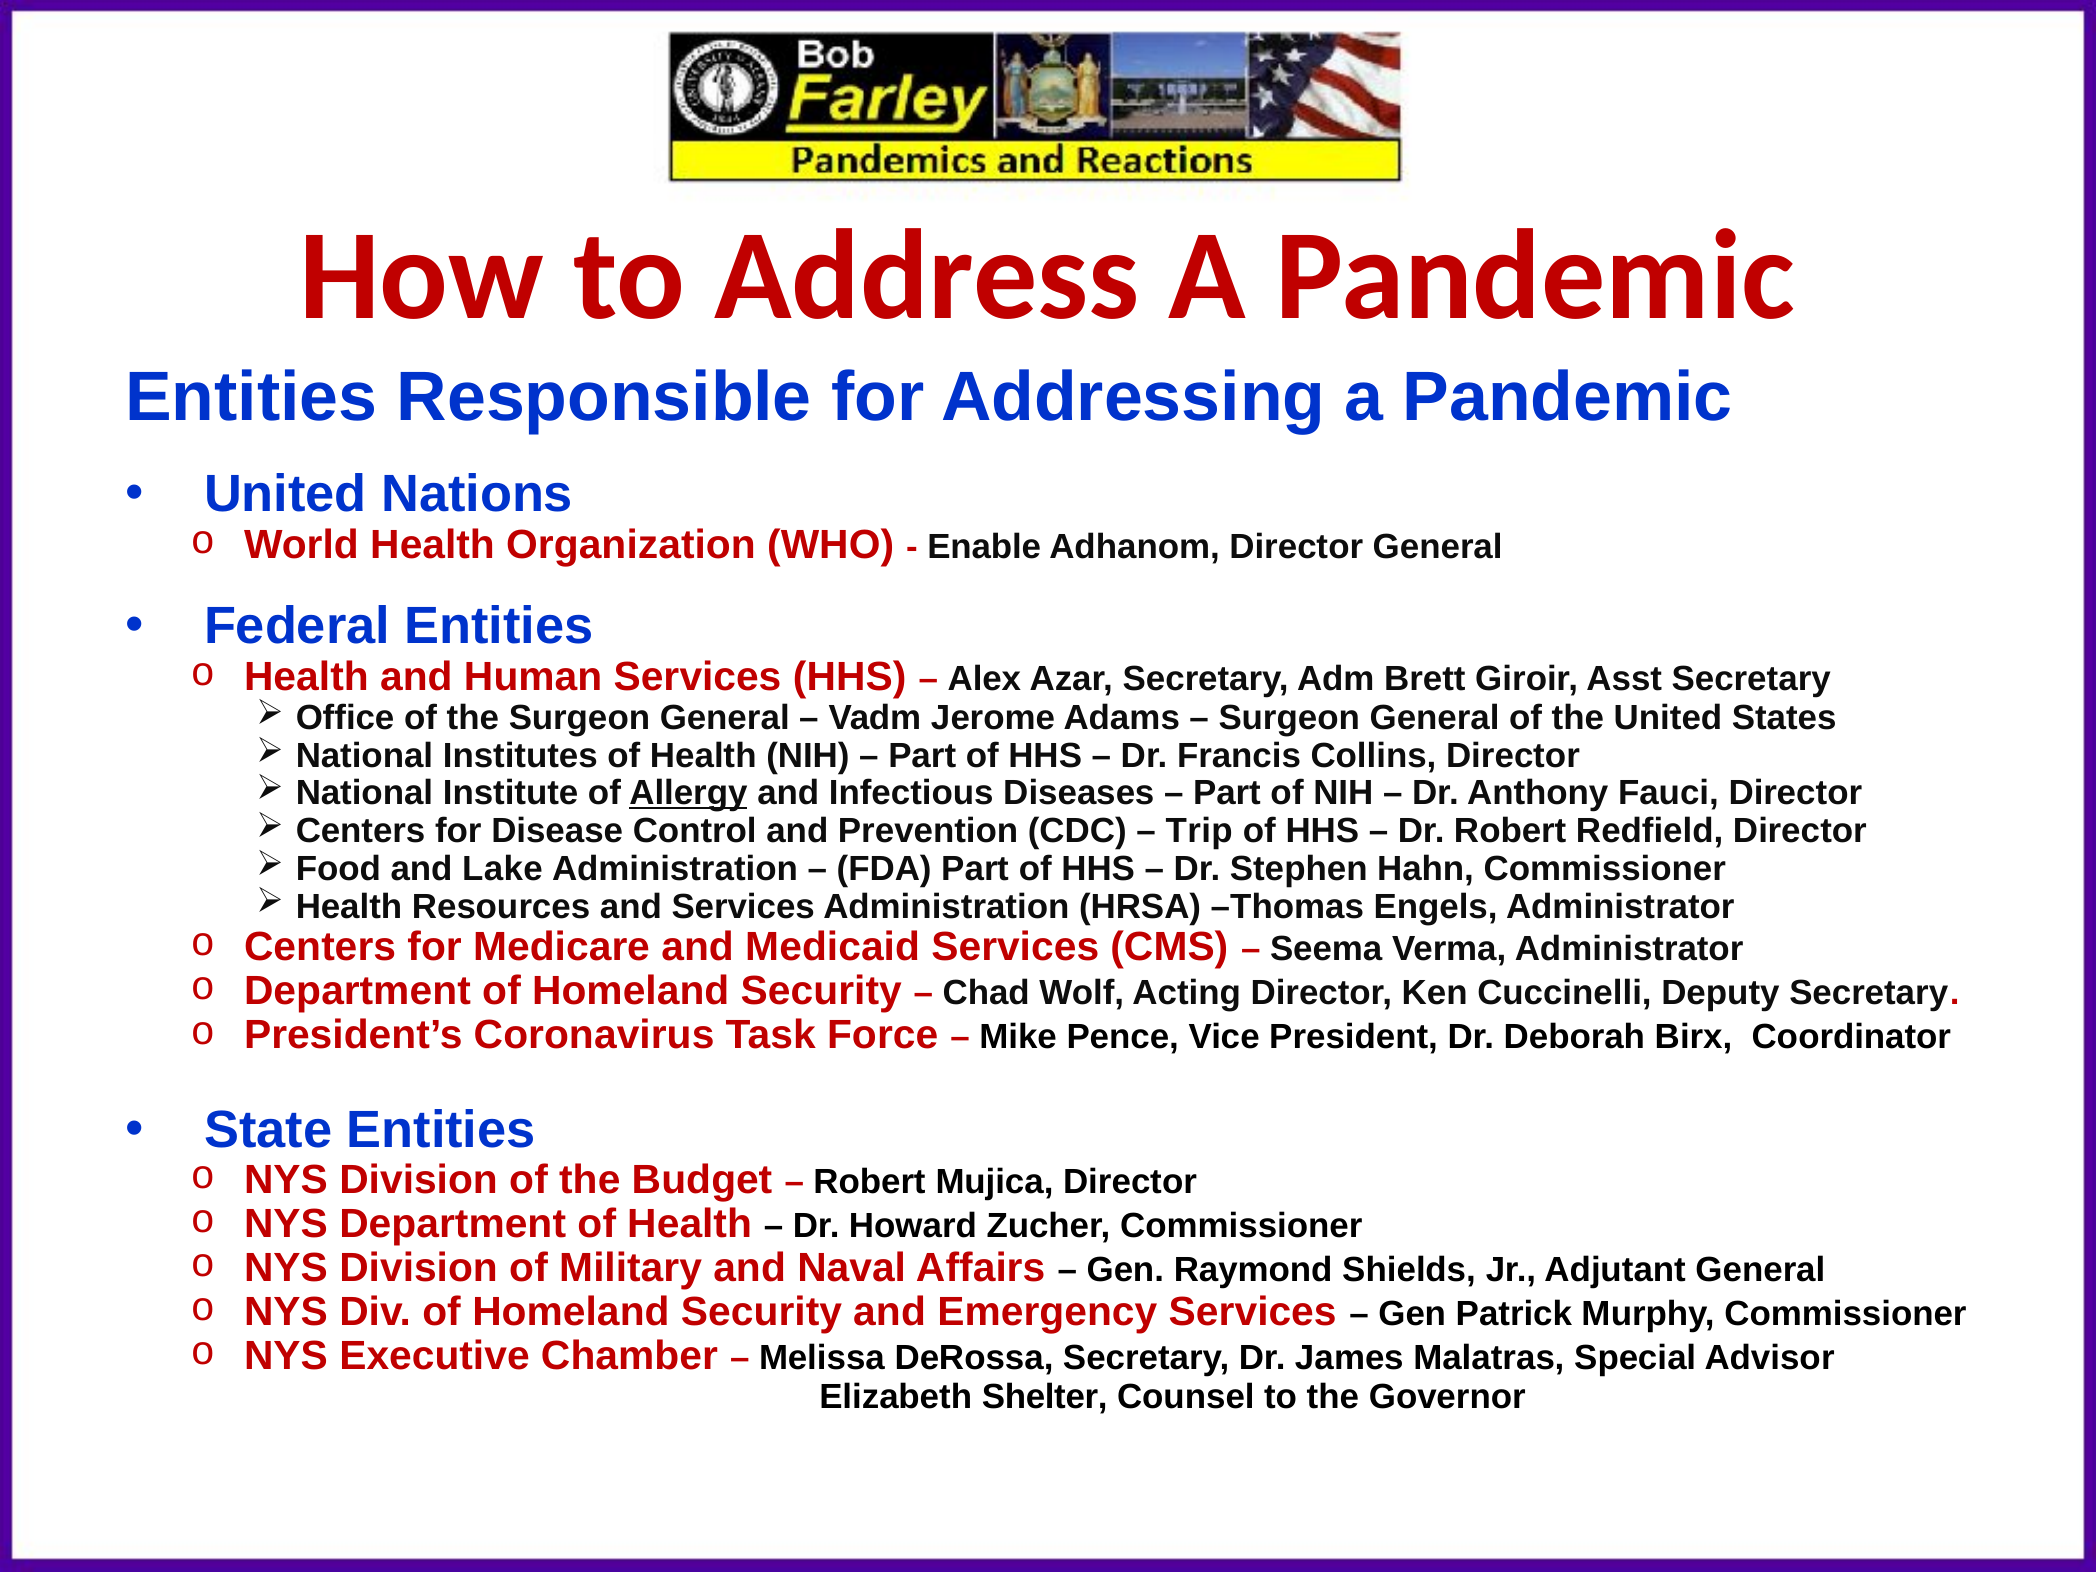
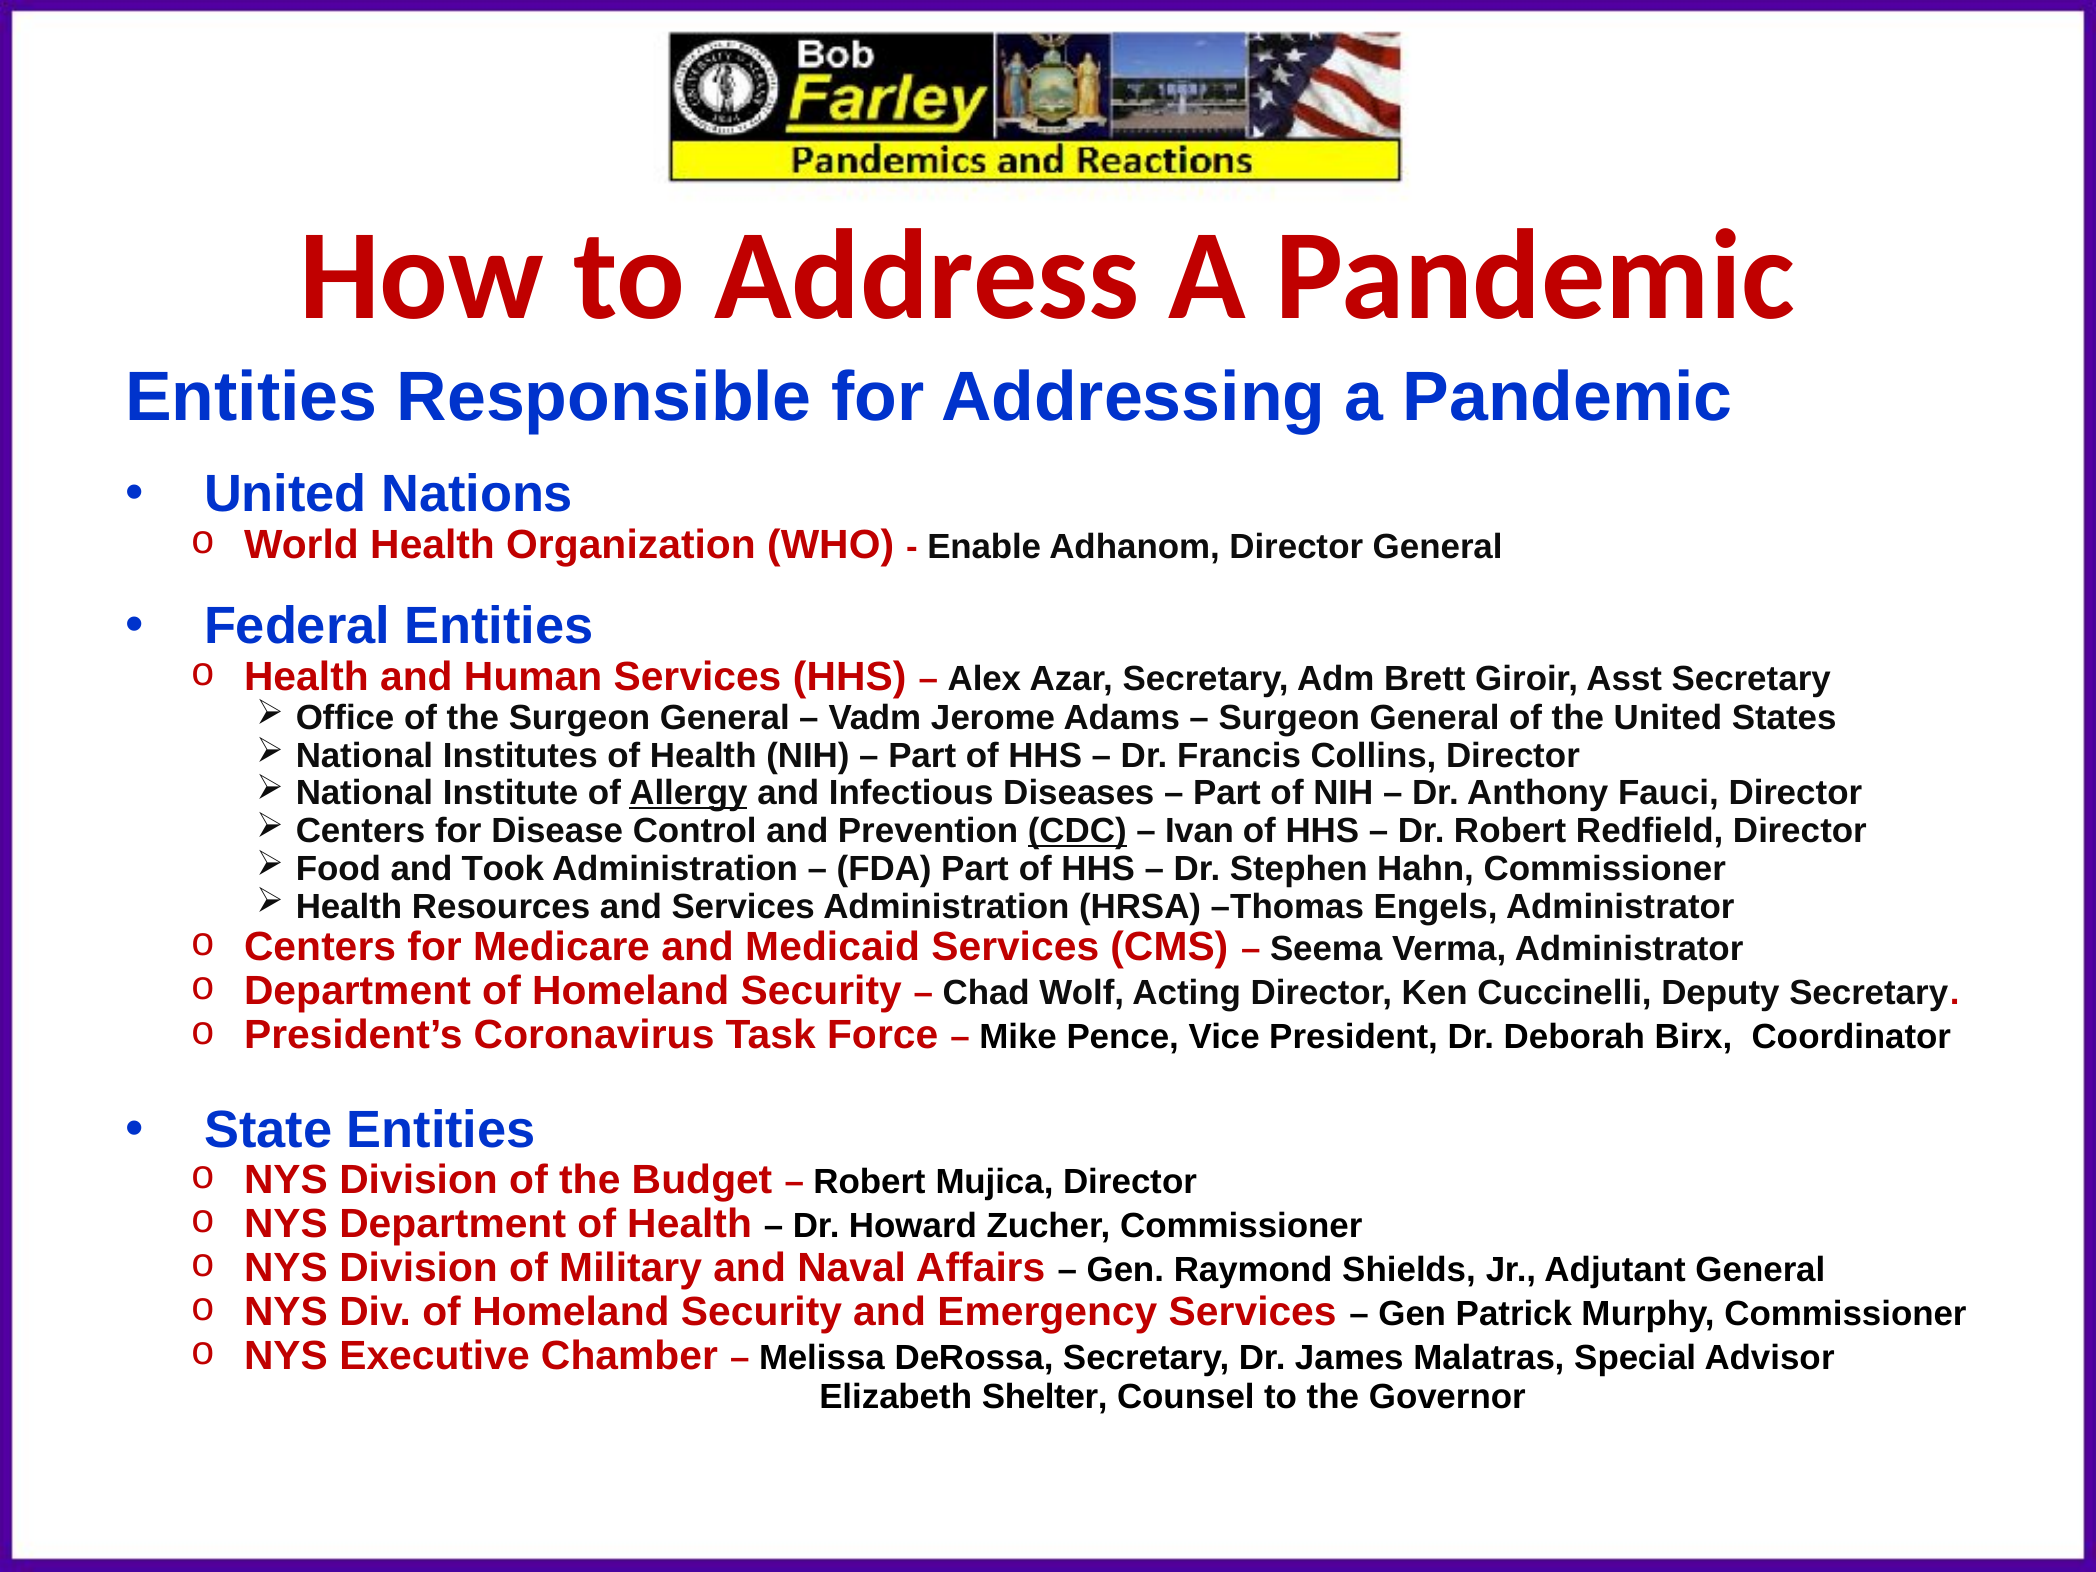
CDC underline: none -> present
Trip: Trip -> Ivan
Lake: Lake -> Took
